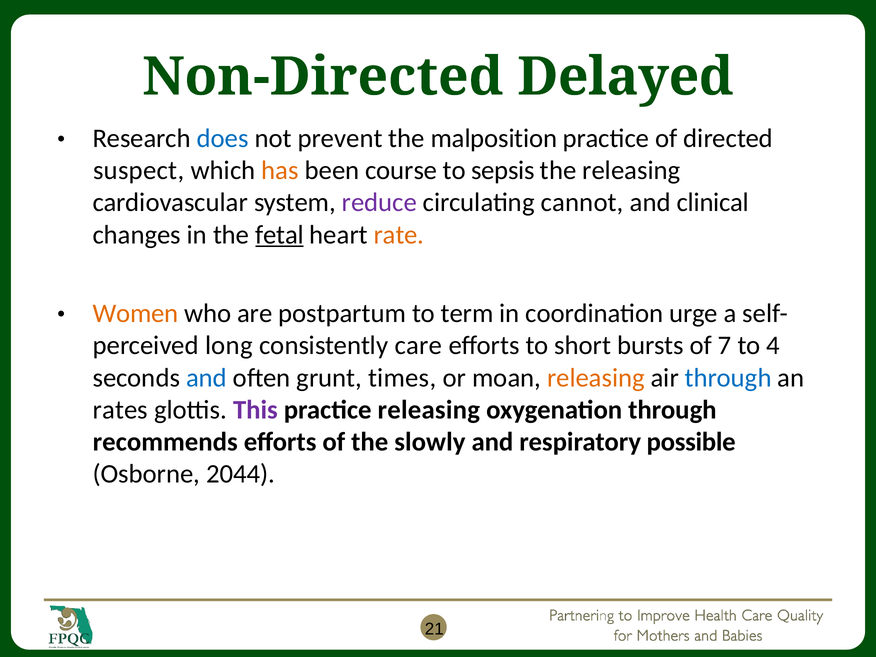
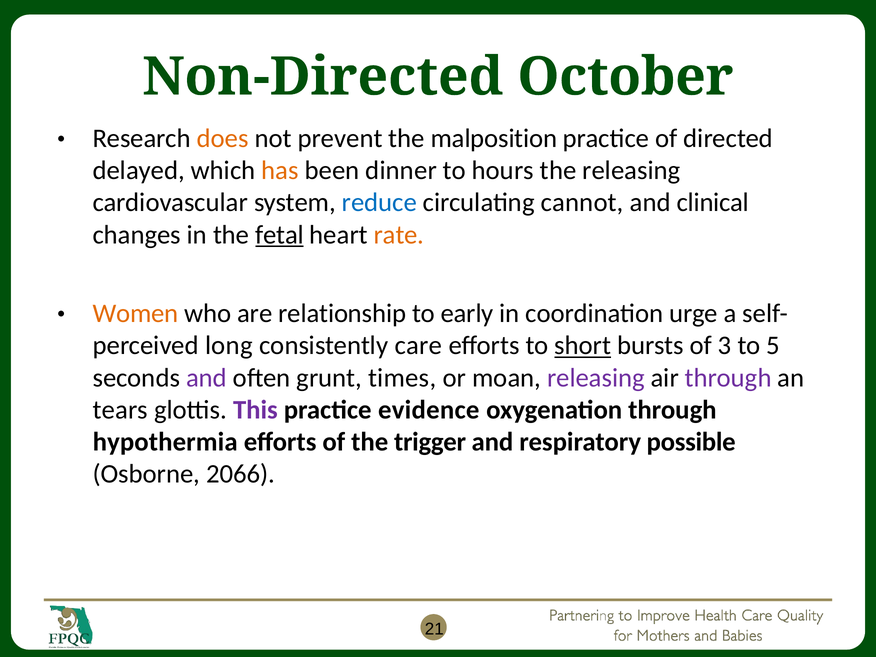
Delayed: Delayed -> October
does colour: blue -> orange
suspect: suspect -> delayed
course: course -> dinner
sepsis: sepsis -> hours
reduce colour: purple -> blue
postpartum: postpartum -> relationship
term: term -> early
short underline: none -> present
7: 7 -> 3
4: 4 -> 5
and at (207, 378) colour: blue -> purple
releasing at (596, 378) colour: orange -> purple
through at (728, 378) colour: blue -> purple
rates: rates -> tears
practice releasing: releasing -> evidence
recommends: recommends -> hypothermia
slowly: slowly -> trigger
2044: 2044 -> 2066
